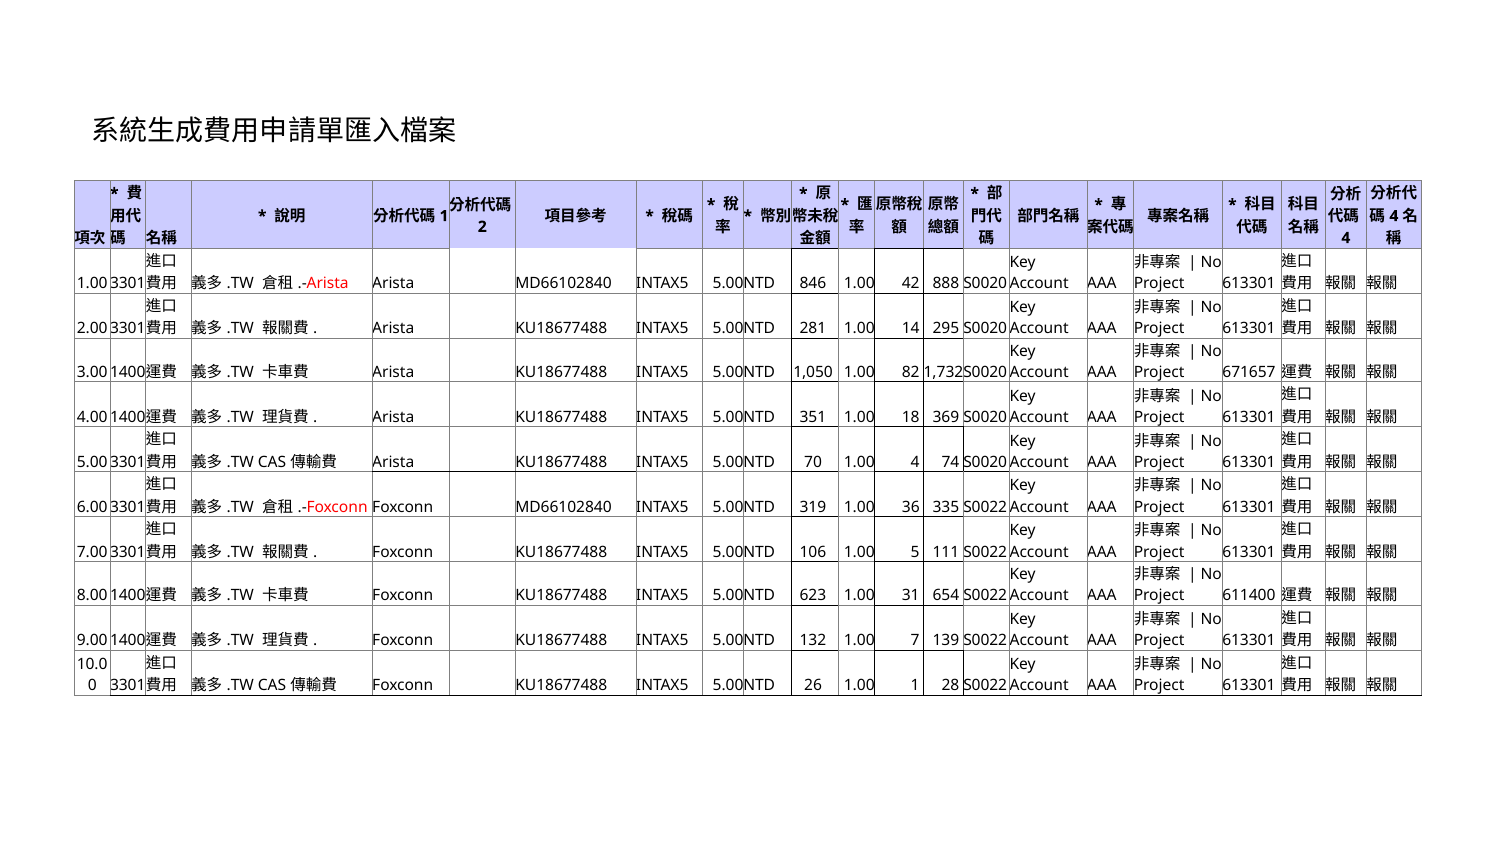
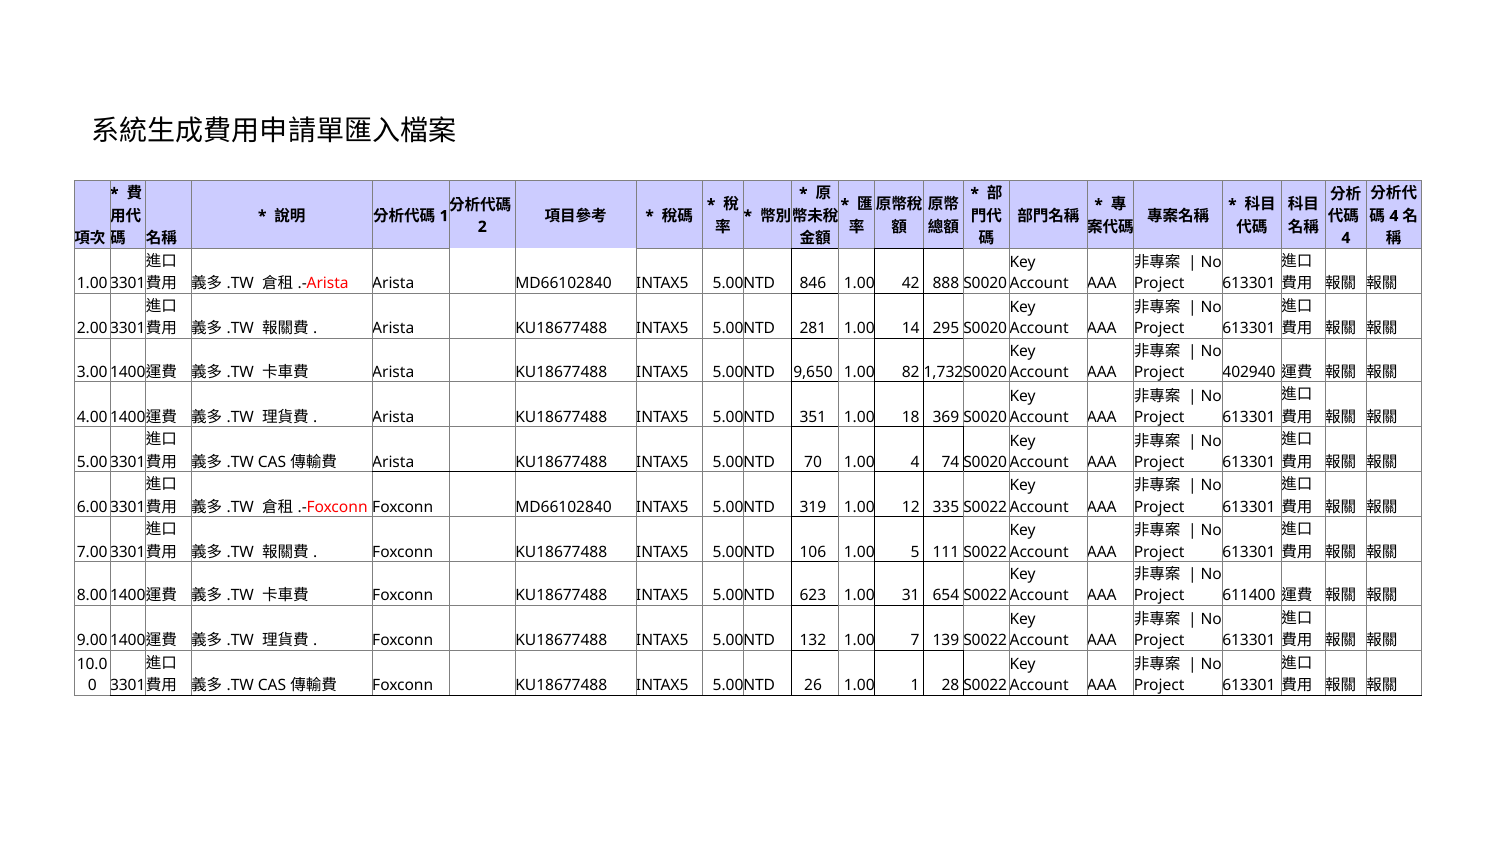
1,050: 1,050 -> 9,650
671657: 671657 -> 402940
36: 36 -> 12
